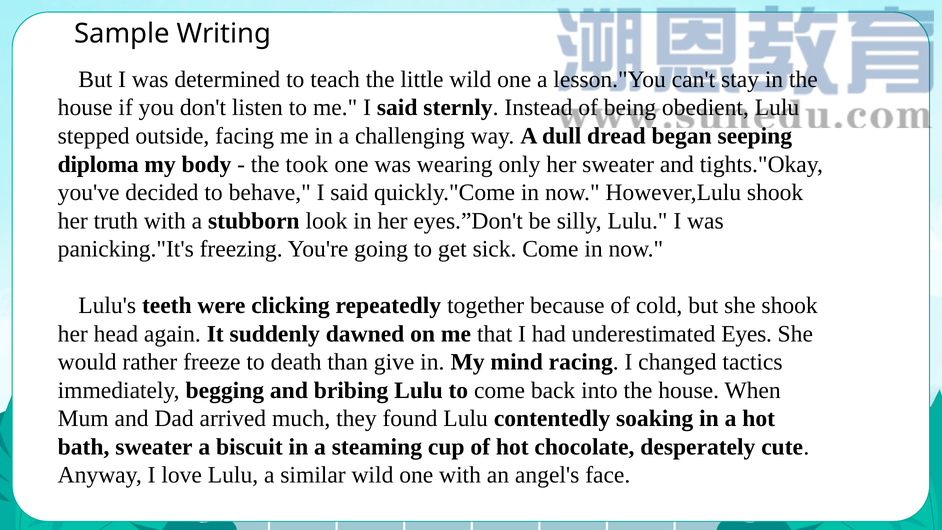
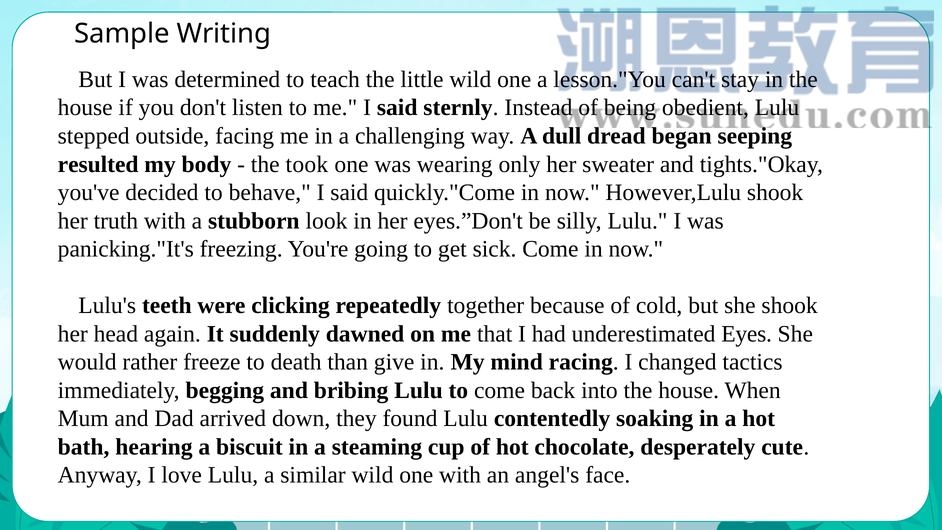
diploma: diploma -> resulted
much: much -> down
bath sweater: sweater -> hearing
